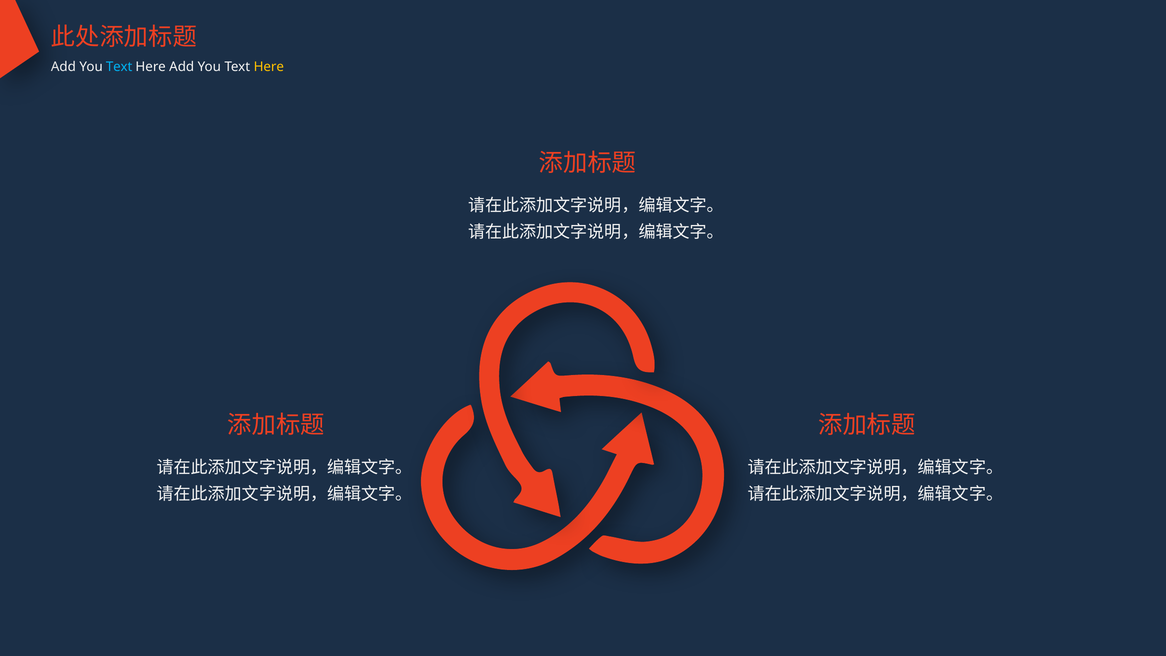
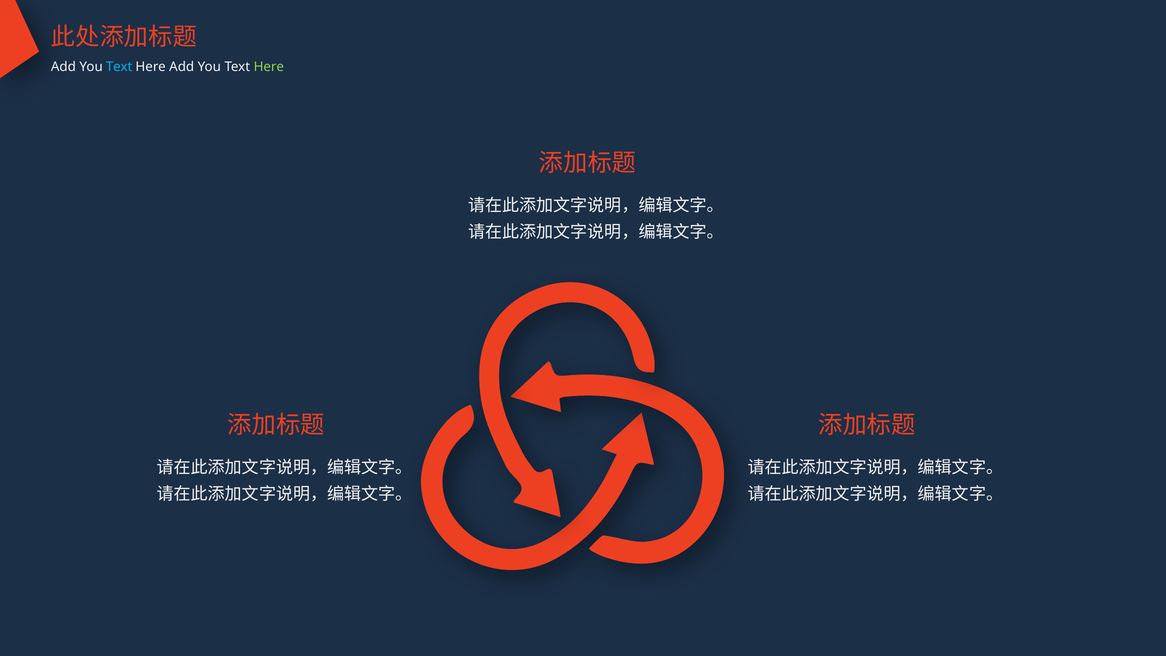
Here at (269, 67) colour: yellow -> light green
